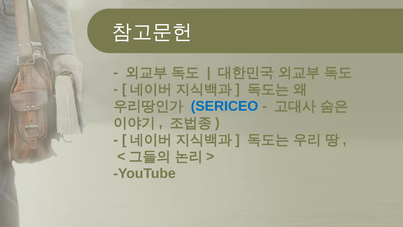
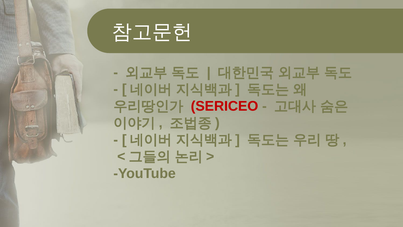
SERICEO colour: blue -> red
